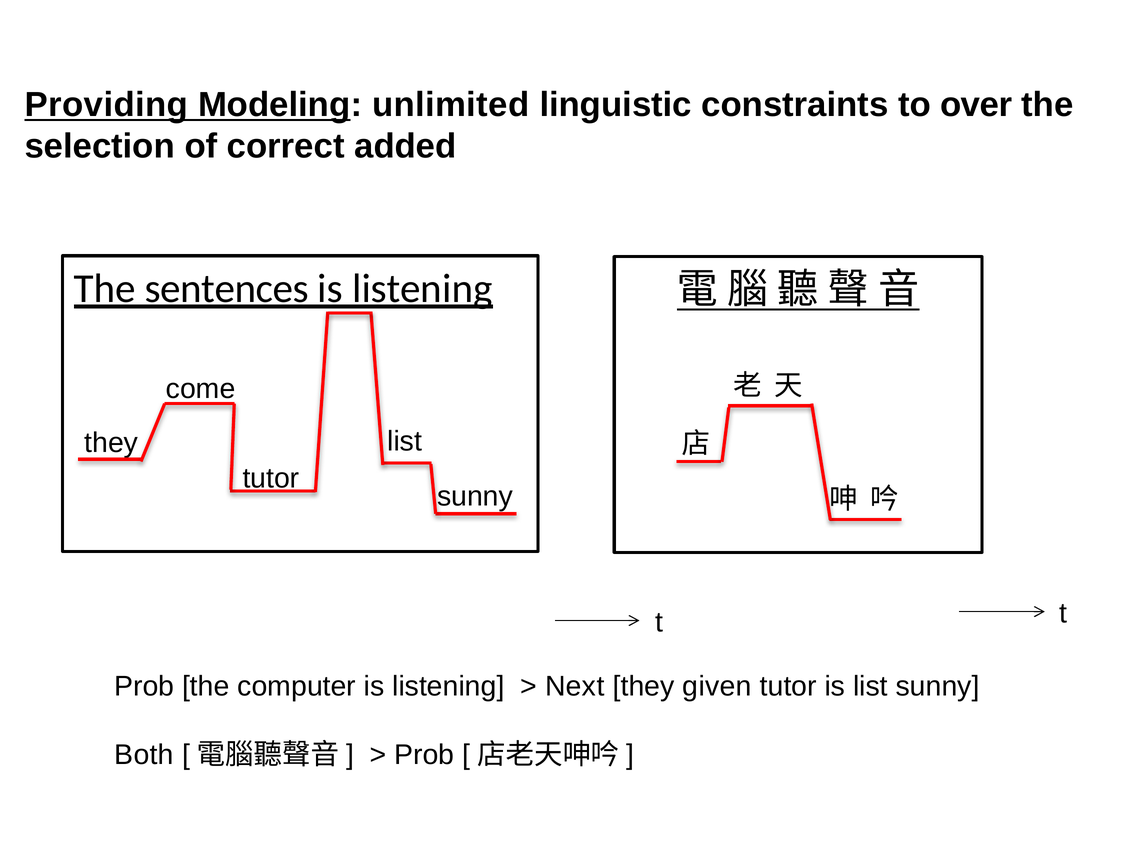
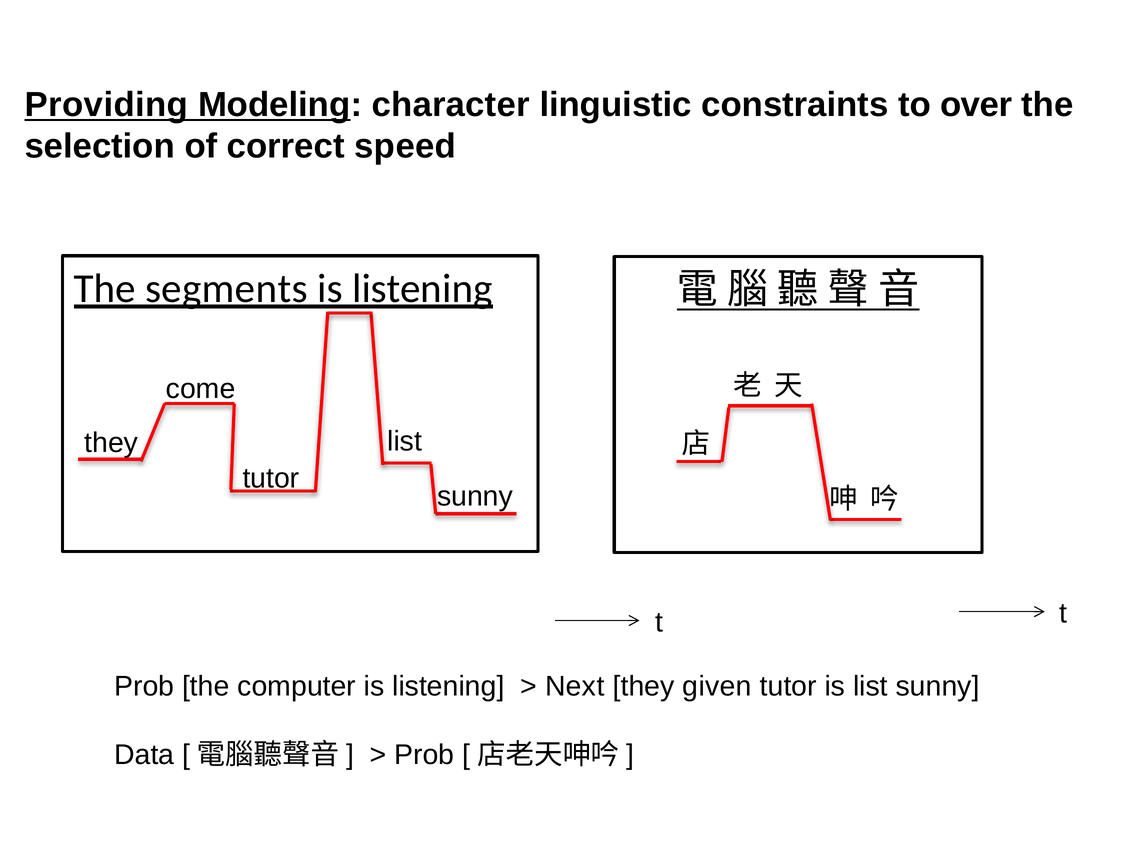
unlimited: unlimited -> character
added: added -> speed
sentences: sentences -> segments
Both: Both -> Data
